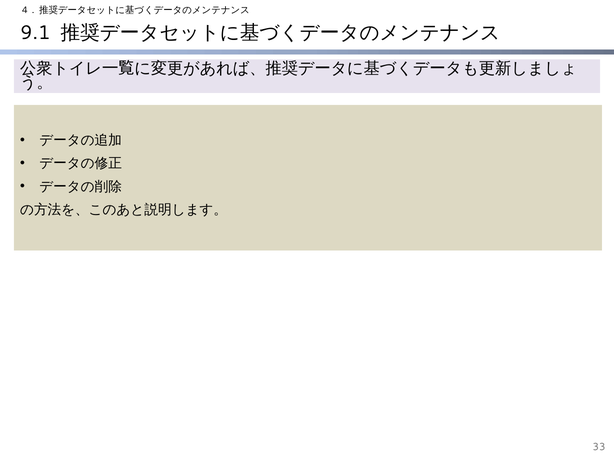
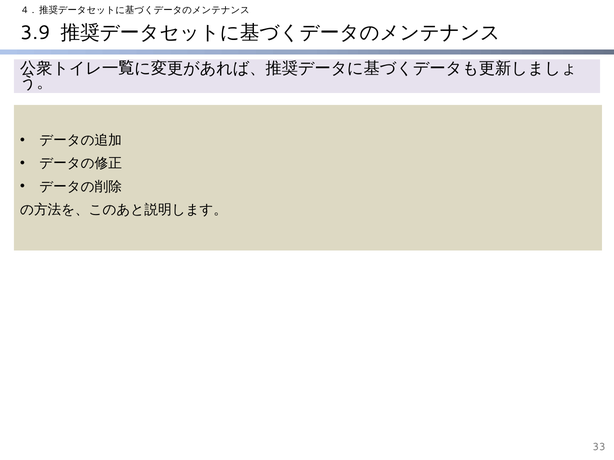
9.1: 9.1 -> 3.9
